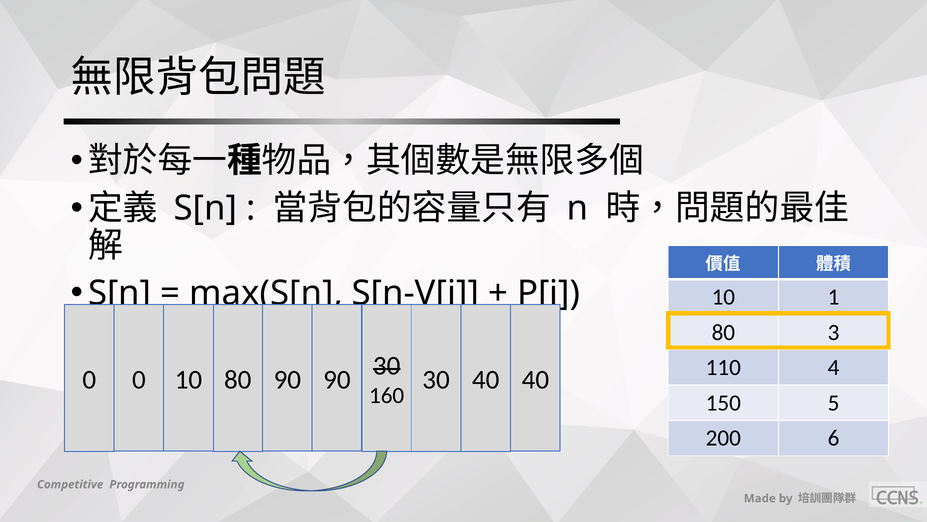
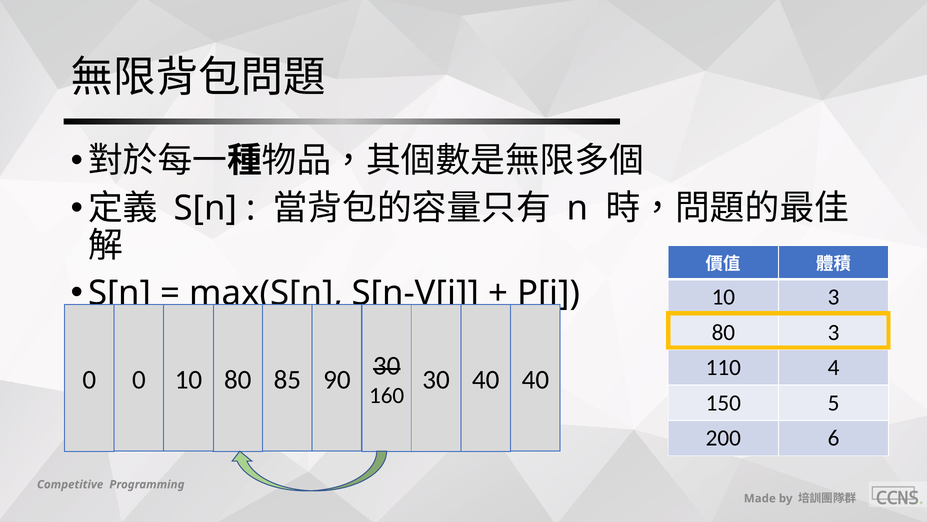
10 1: 1 -> 3
80 90: 90 -> 85
